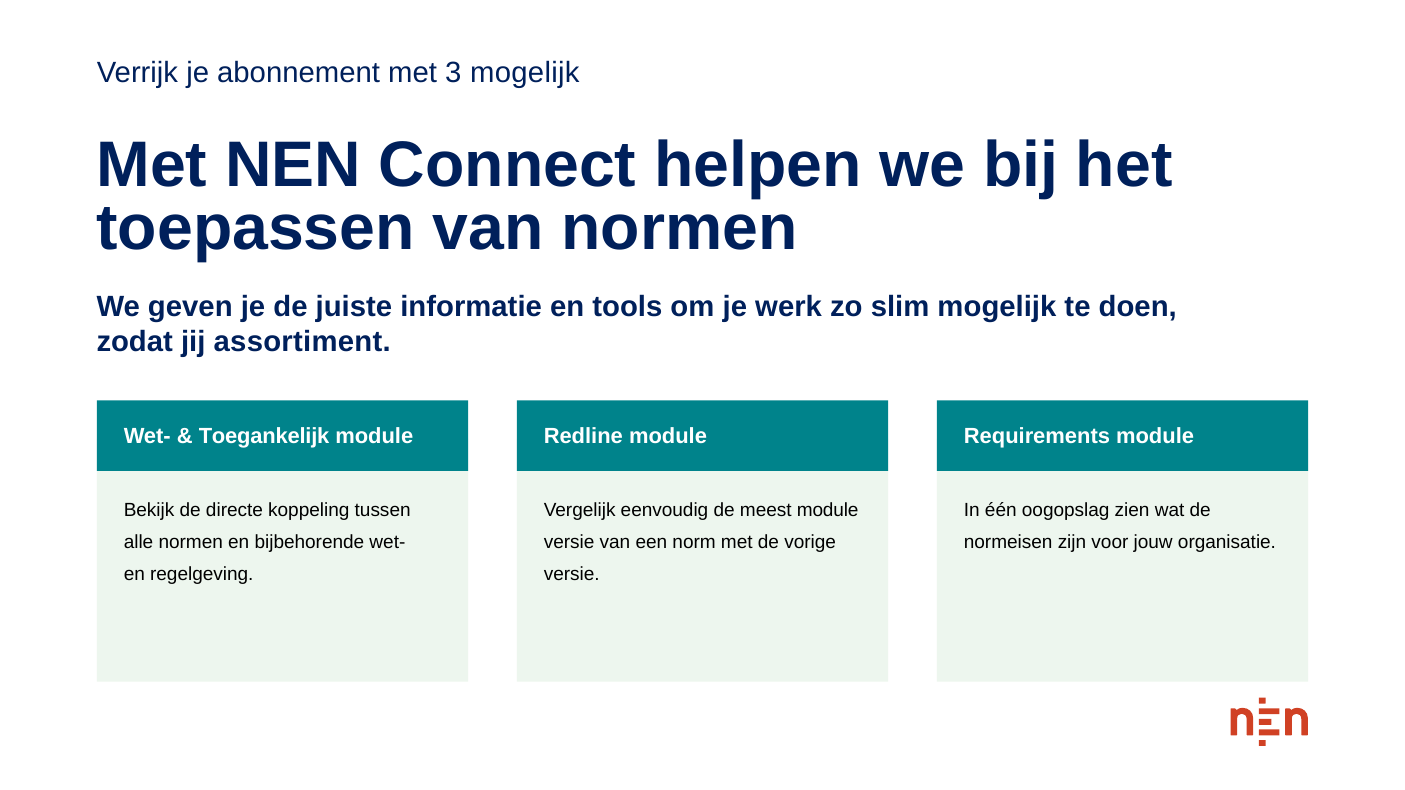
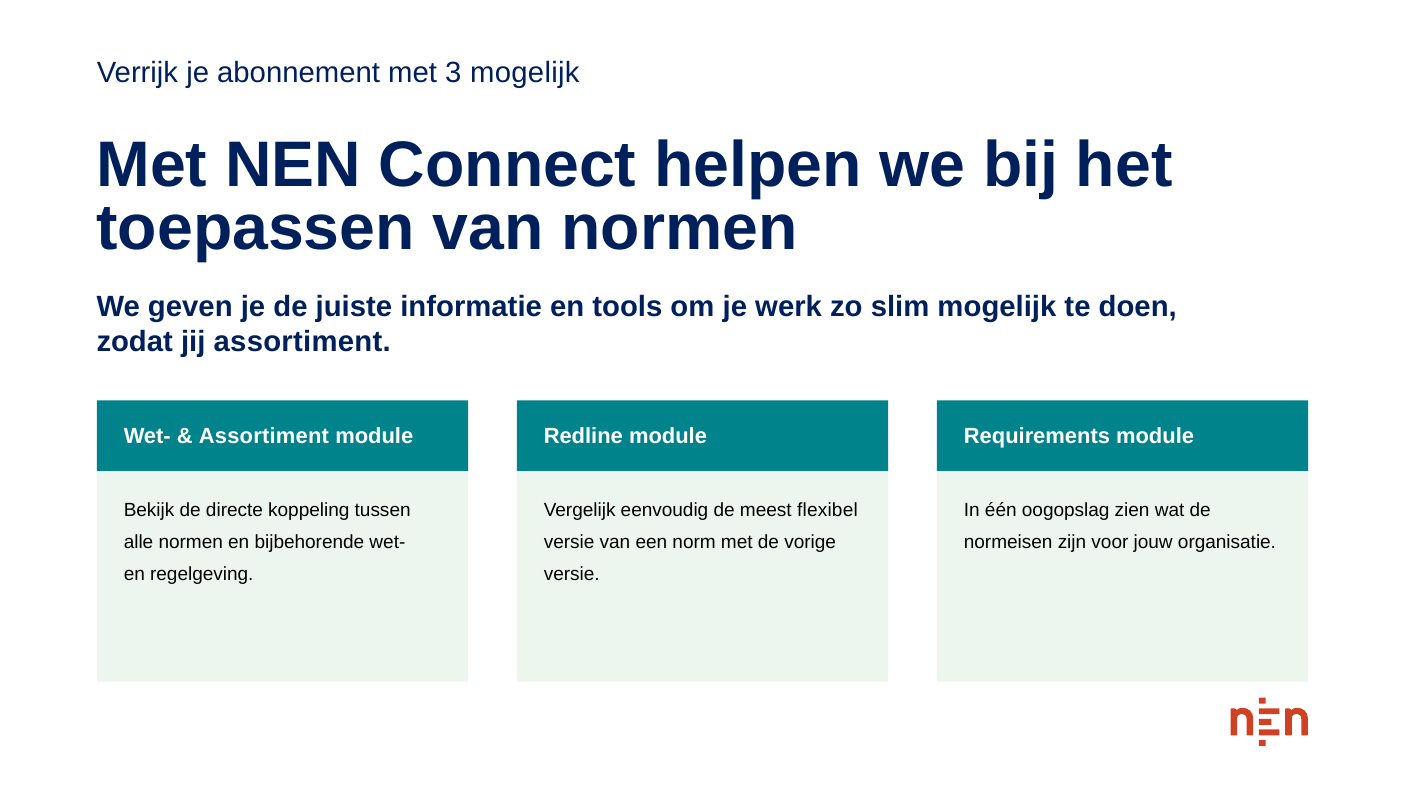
Toegankelijk at (264, 436): Toegankelijk -> Assortiment
meest module: module -> flexibel
